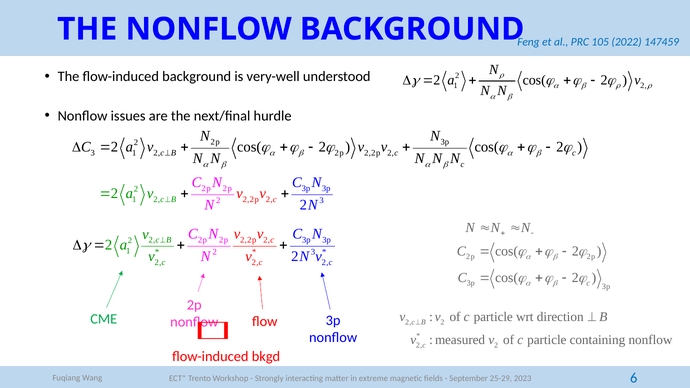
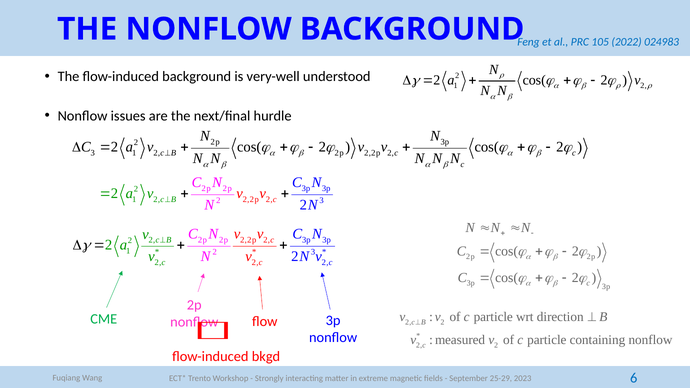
147459: 147459 -> 024983
